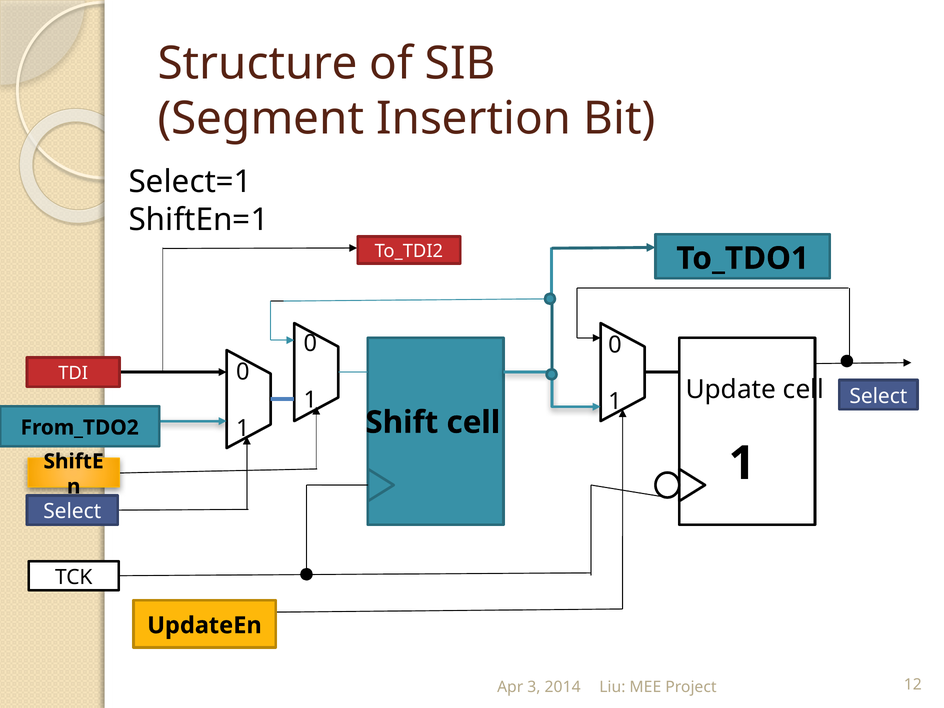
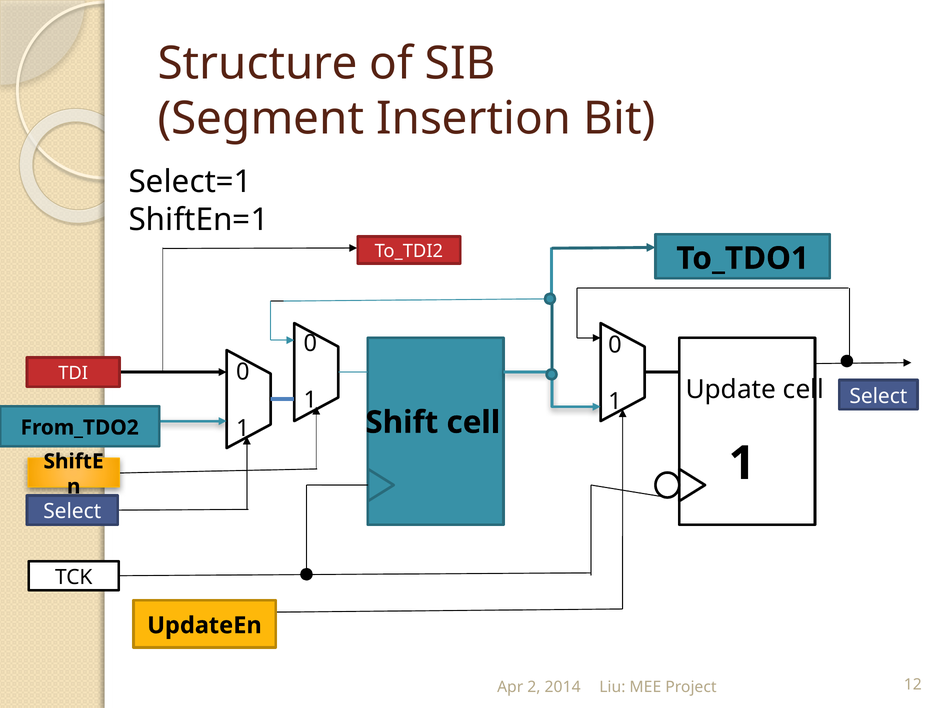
3: 3 -> 2
